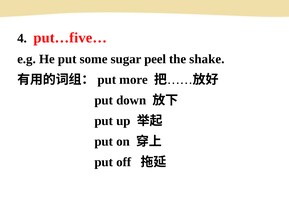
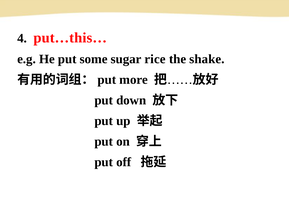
put…five…: put…five… -> put…this…
peel: peel -> rice
